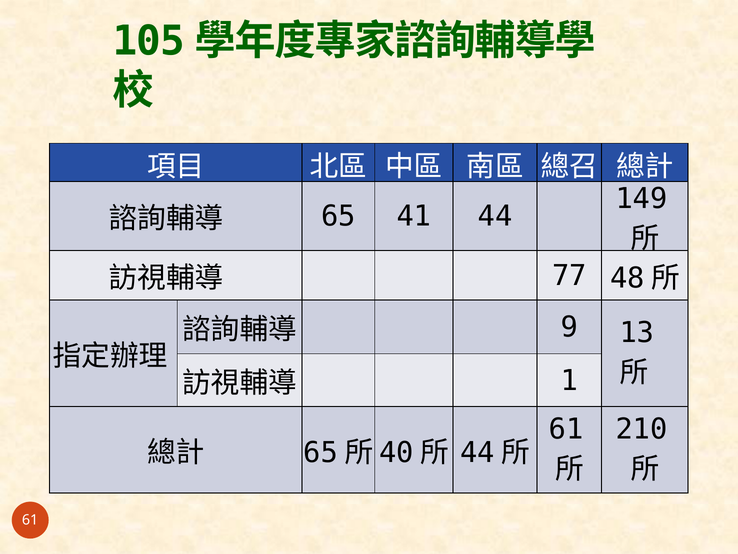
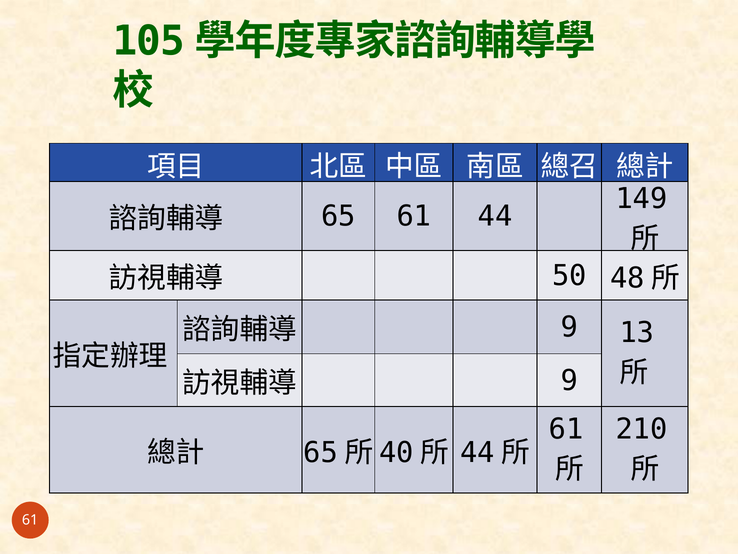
65 41: 41 -> 61
77: 77 -> 50
1 at (569, 380): 1 -> 9
